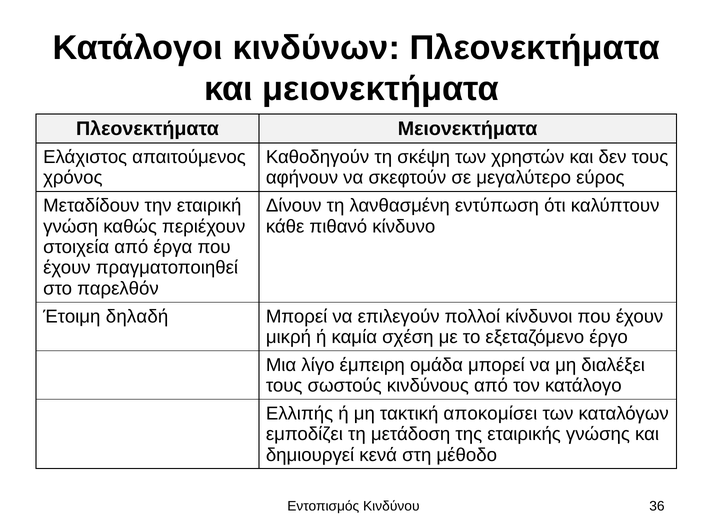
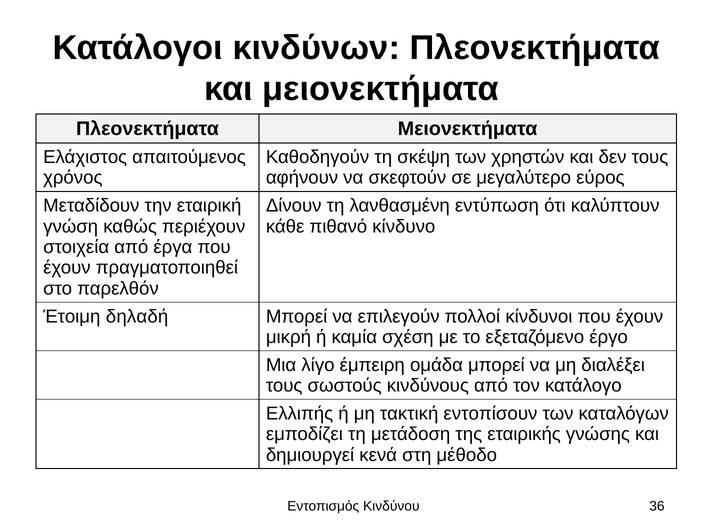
αποκομίσει: αποκομίσει -> εντοπίσουν
